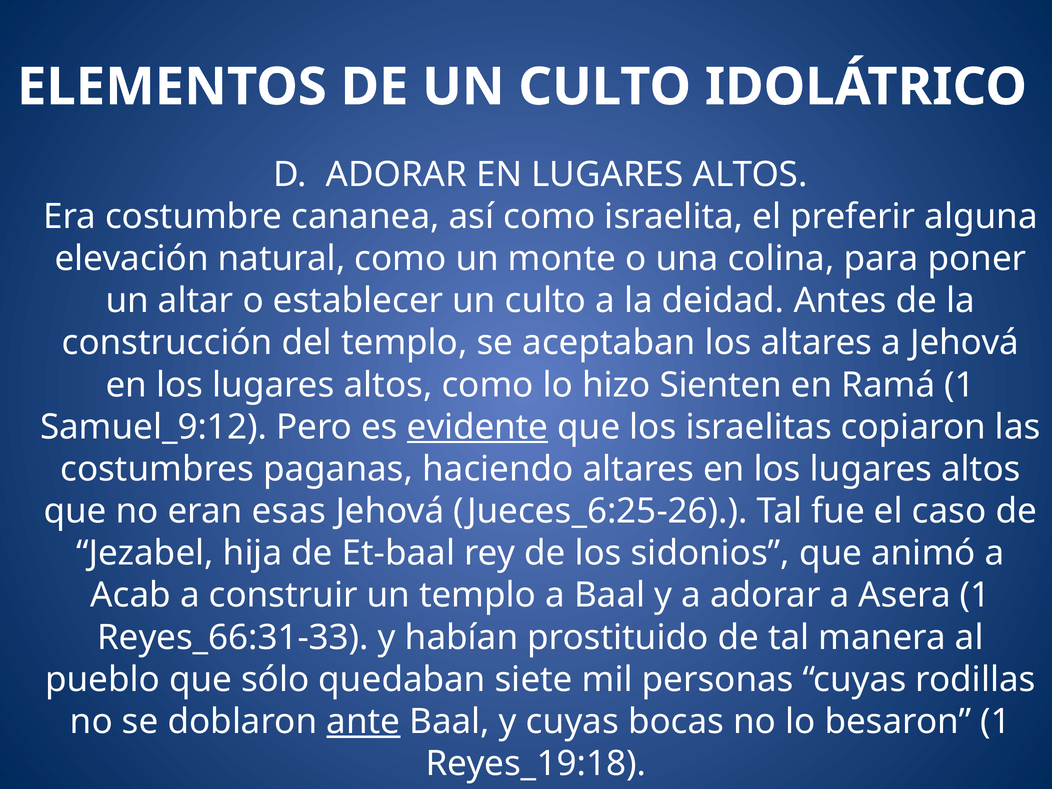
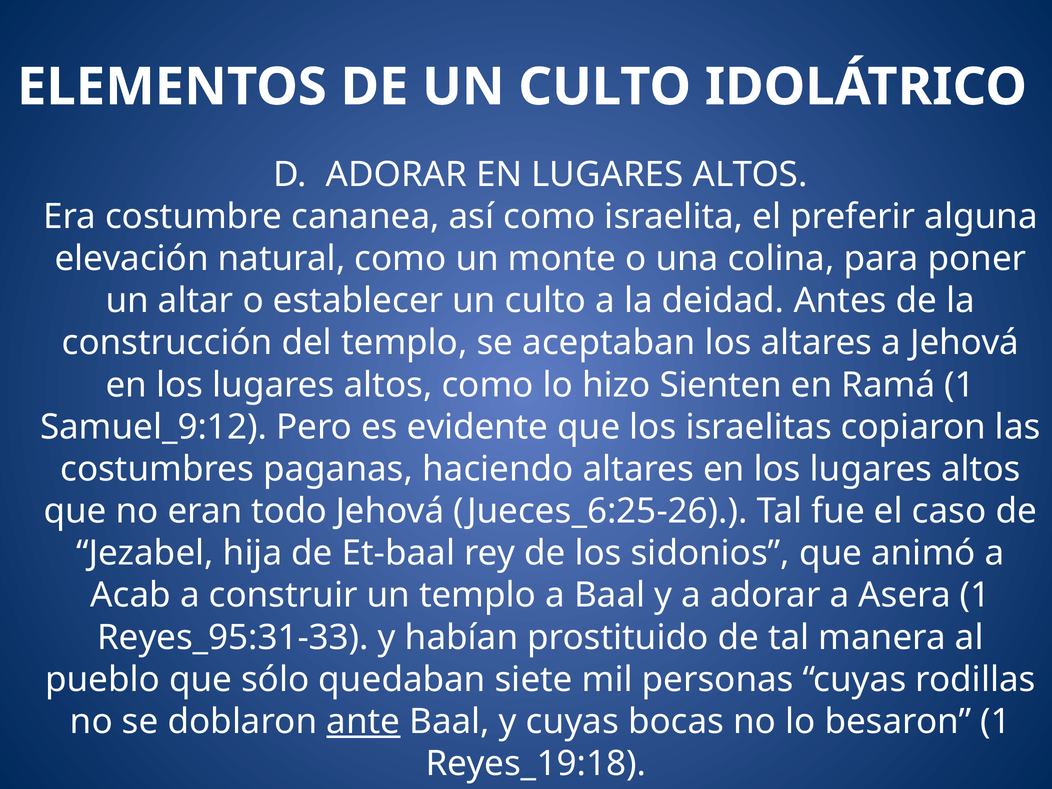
evidente underline: present -> none
esas: esas -> todo
Reyes_66:31-33: Reyes_66:31-33 -> Reyes_95:31-33
